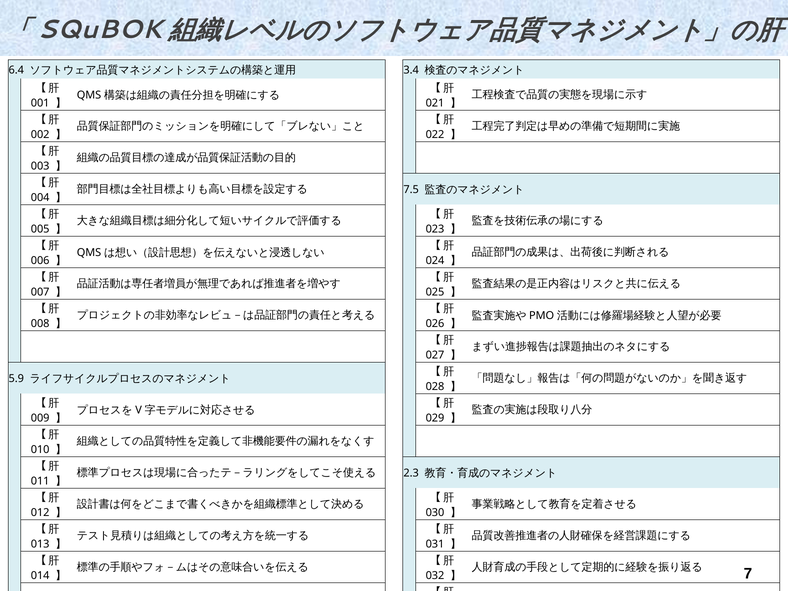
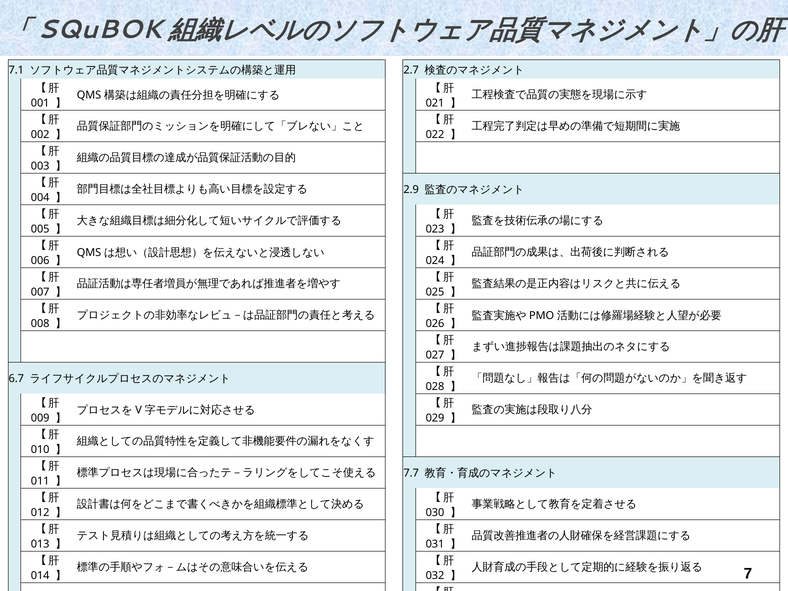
6.4: 6.4 -> 7.1
3.4 at (411, 70): 3.4 -> 2.7
7.5: 7.5 -> 2.9
5.9: 5.9 -> 6.7
2.3 at (411, 473): 2.3 -> 7.7
